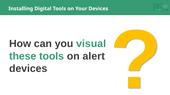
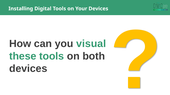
alert: alert -> both
